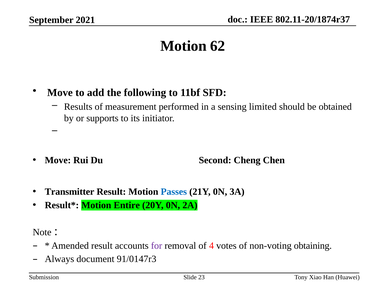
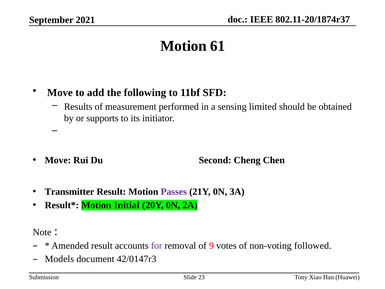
62: 62 -> 61
Passes colour: blue -> purple
Entire: Entire -> Initial
4: 4 -> 9
obtaining: obtaining -> followed
Always: Always -> Models
91/0147r3: 91/0147r3 -> 42/0147r3
